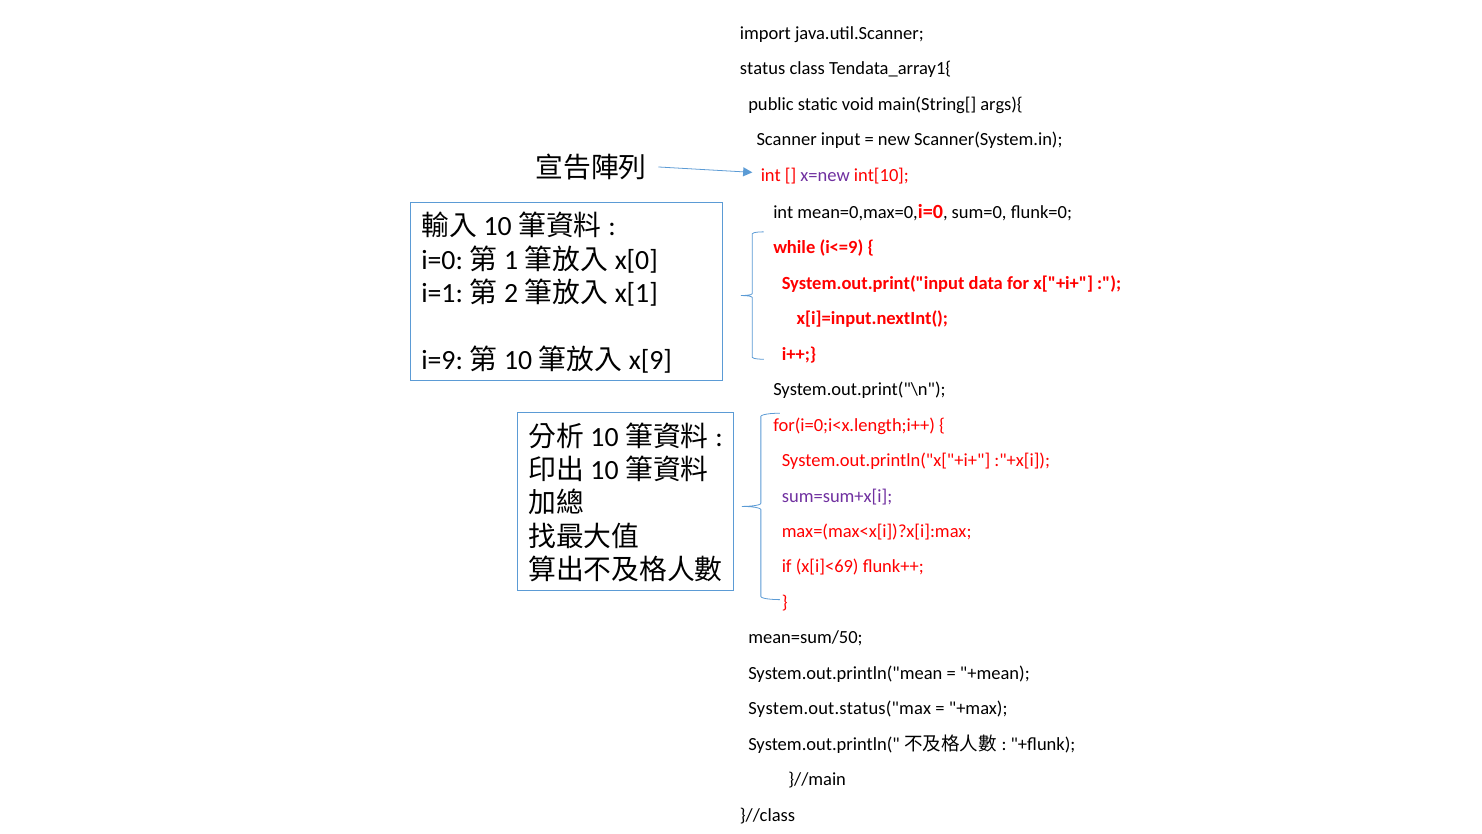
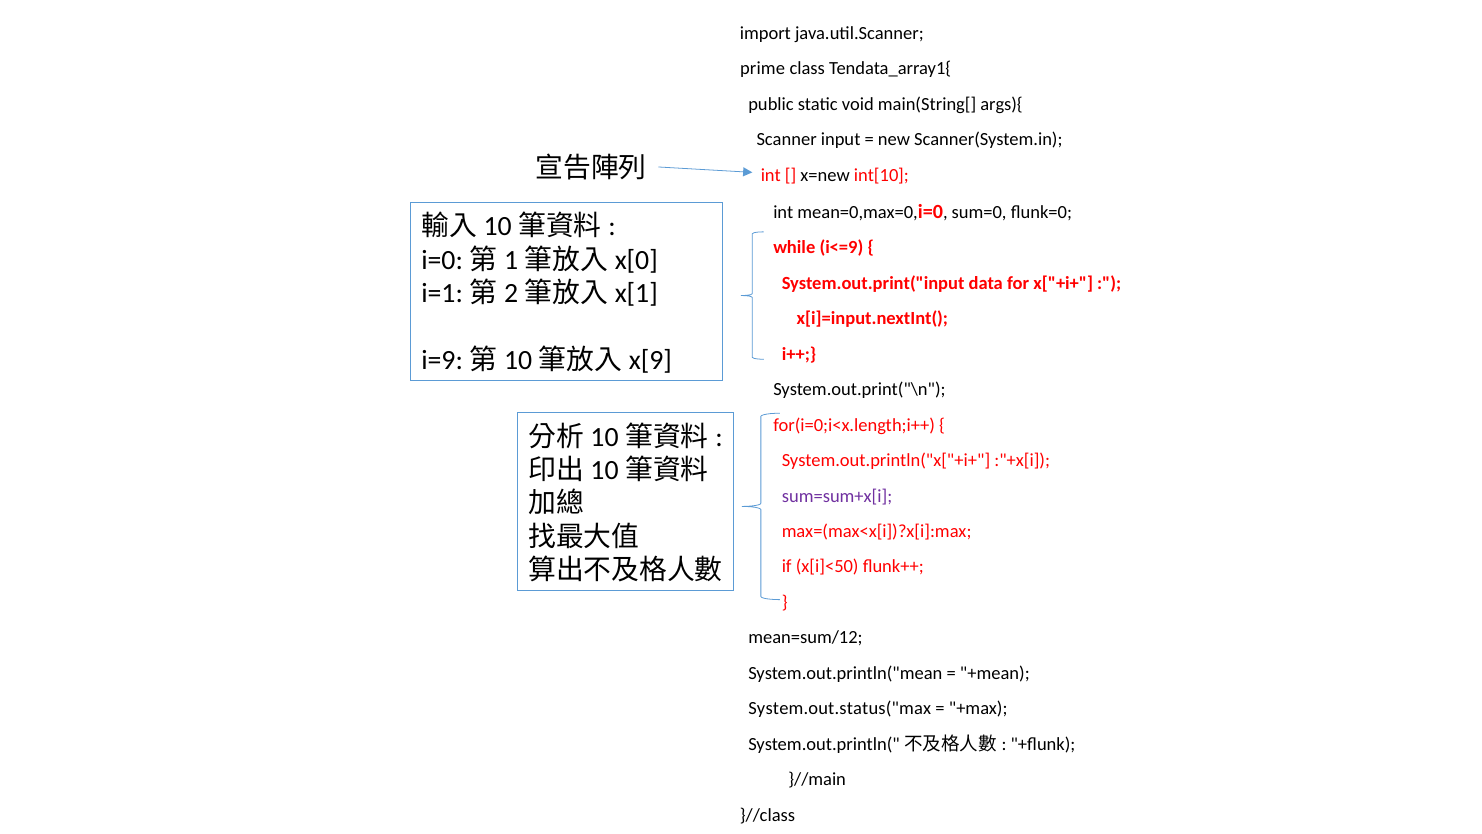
status: status -> prime
x=new colour: purple -> black
x[i]<69: x[i]<69 -> x[i]<50
mean=sum/50: mean=sum/50 -> mean=sum/12
